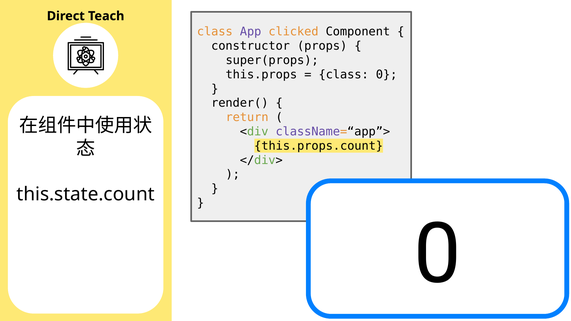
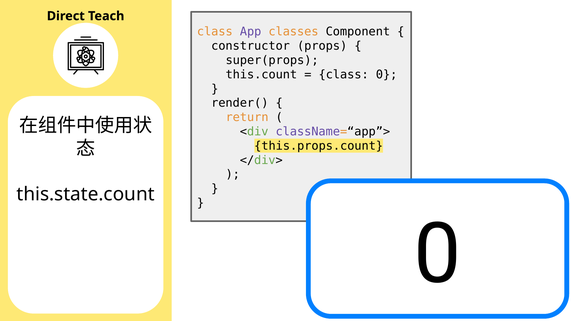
clicked: clicked -> classes
this.props: this.props -> this.count
